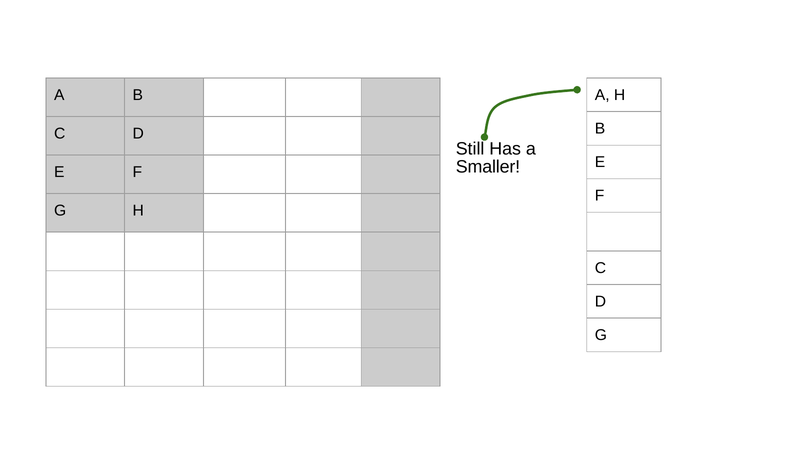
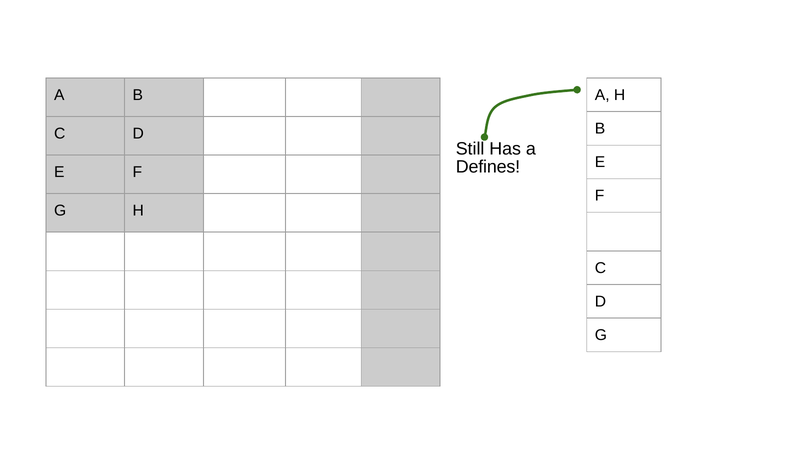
Smaller: Smaller -> Defines
